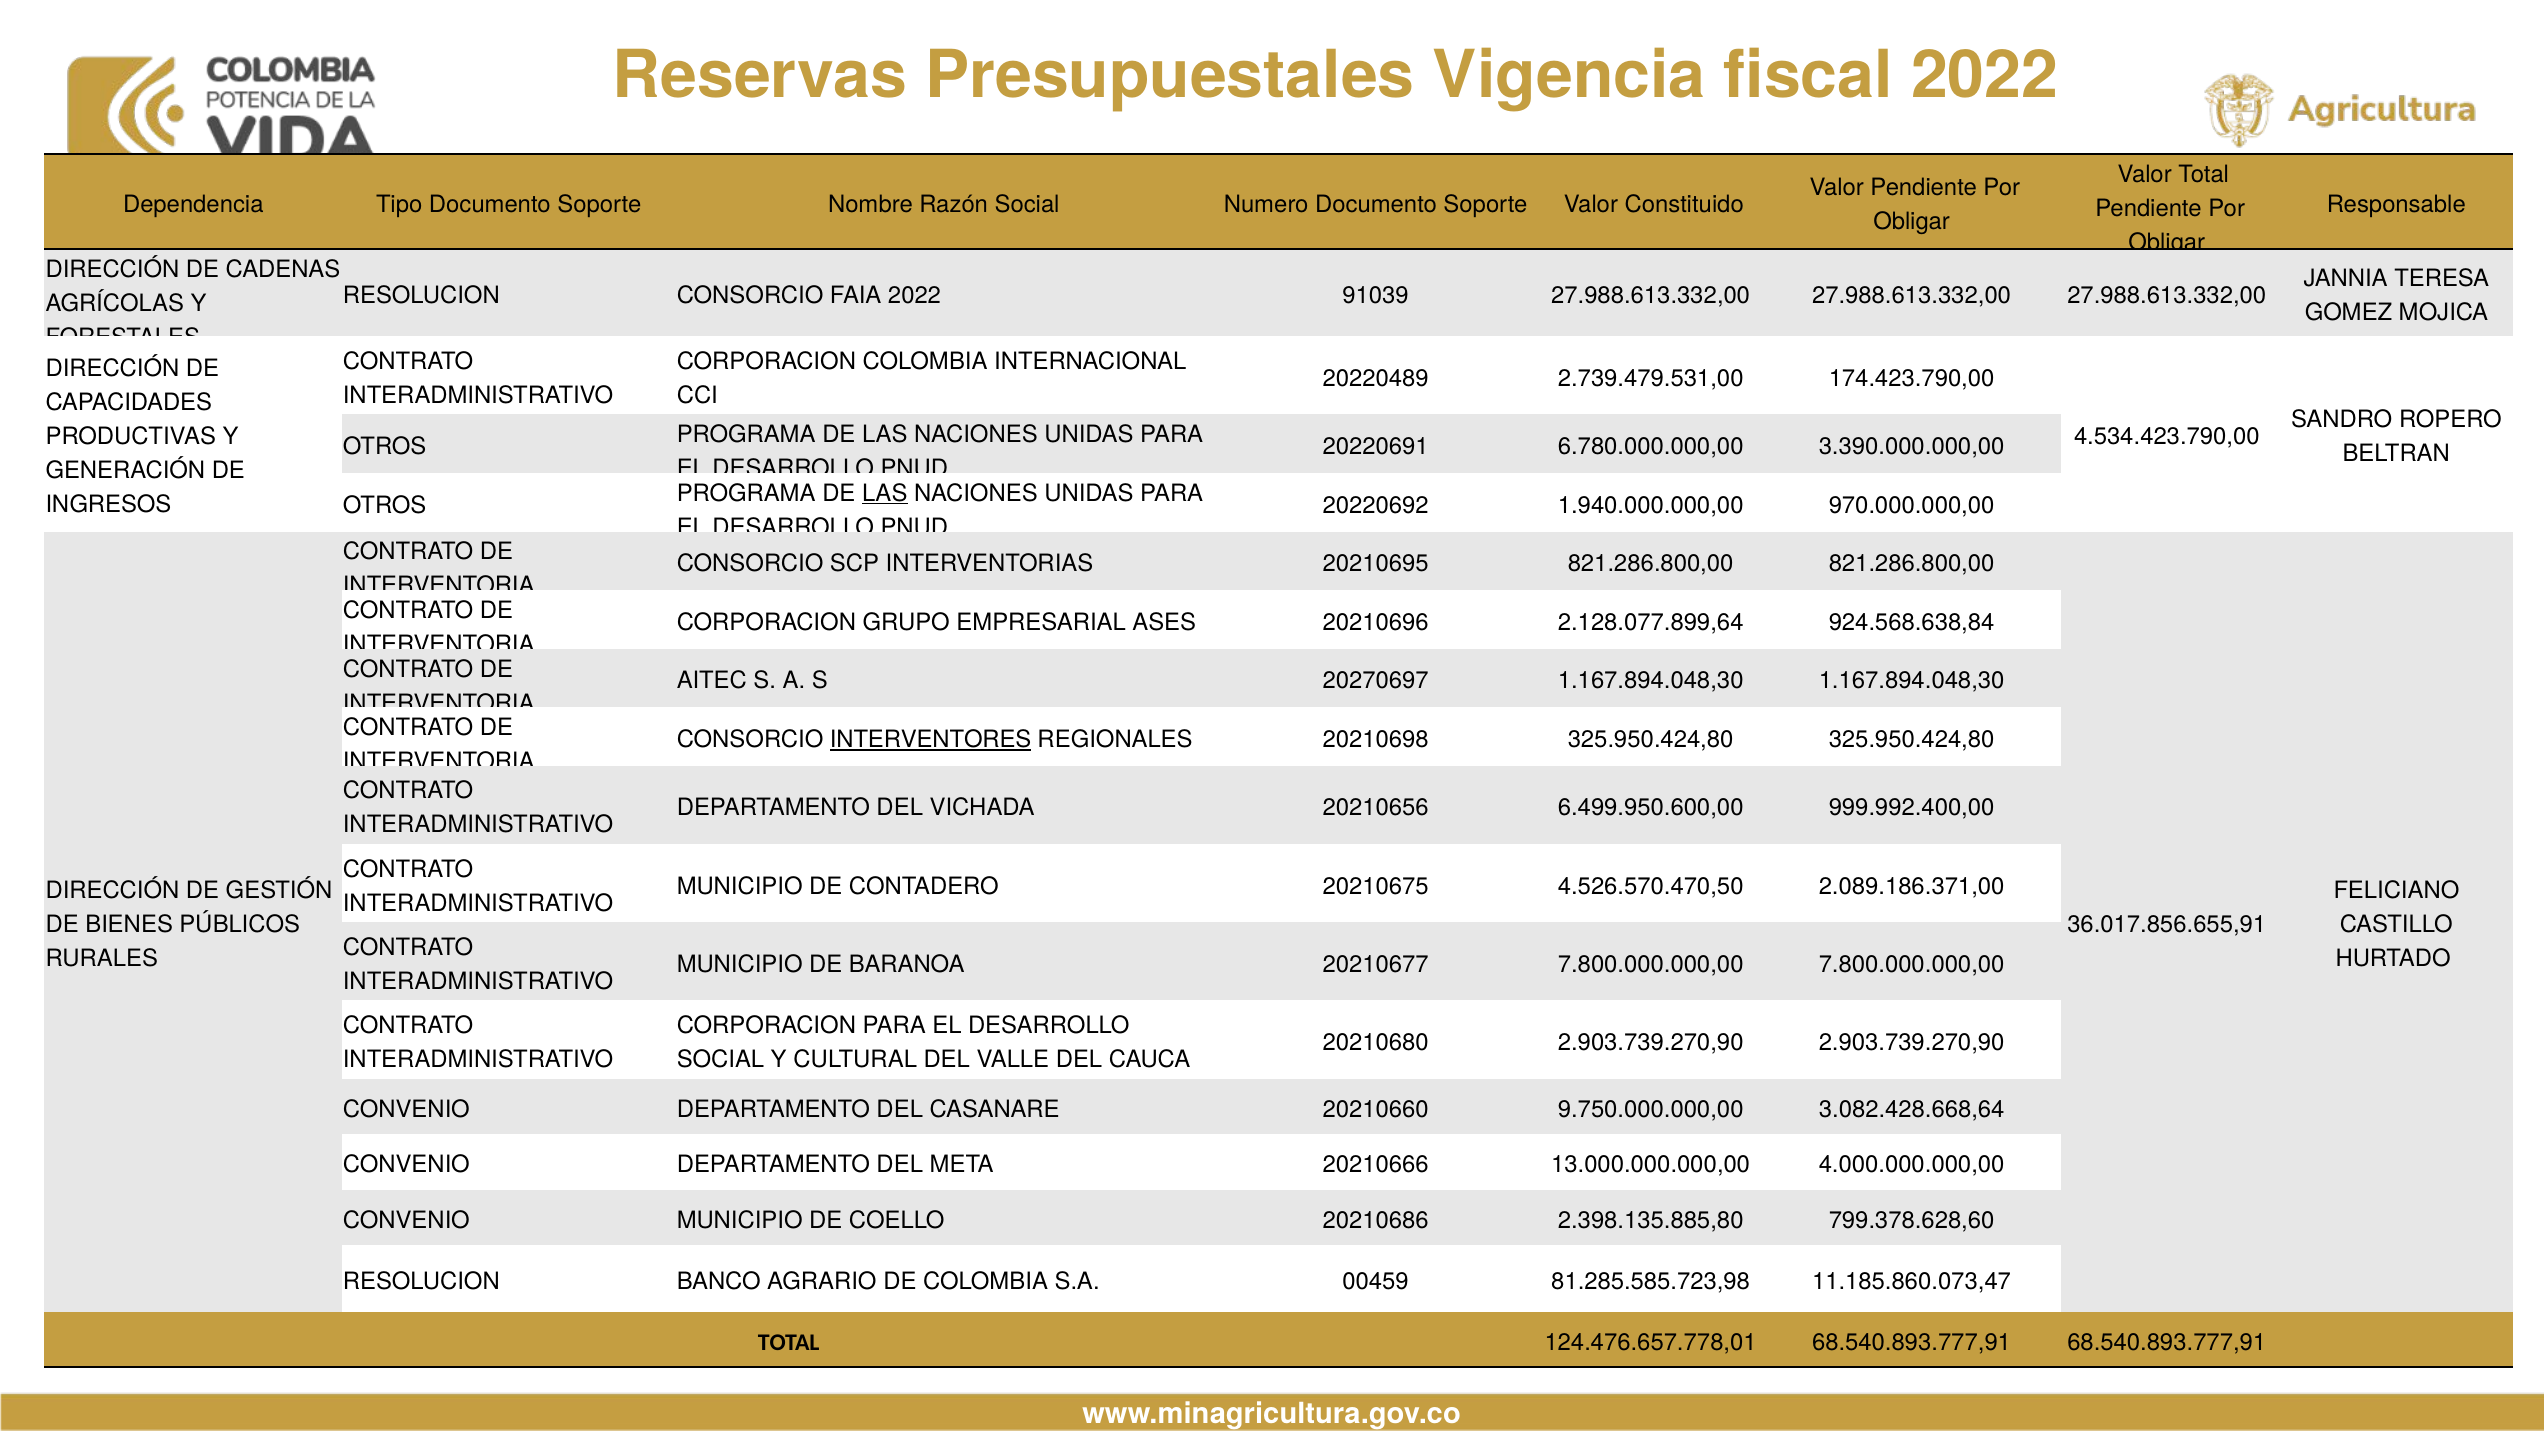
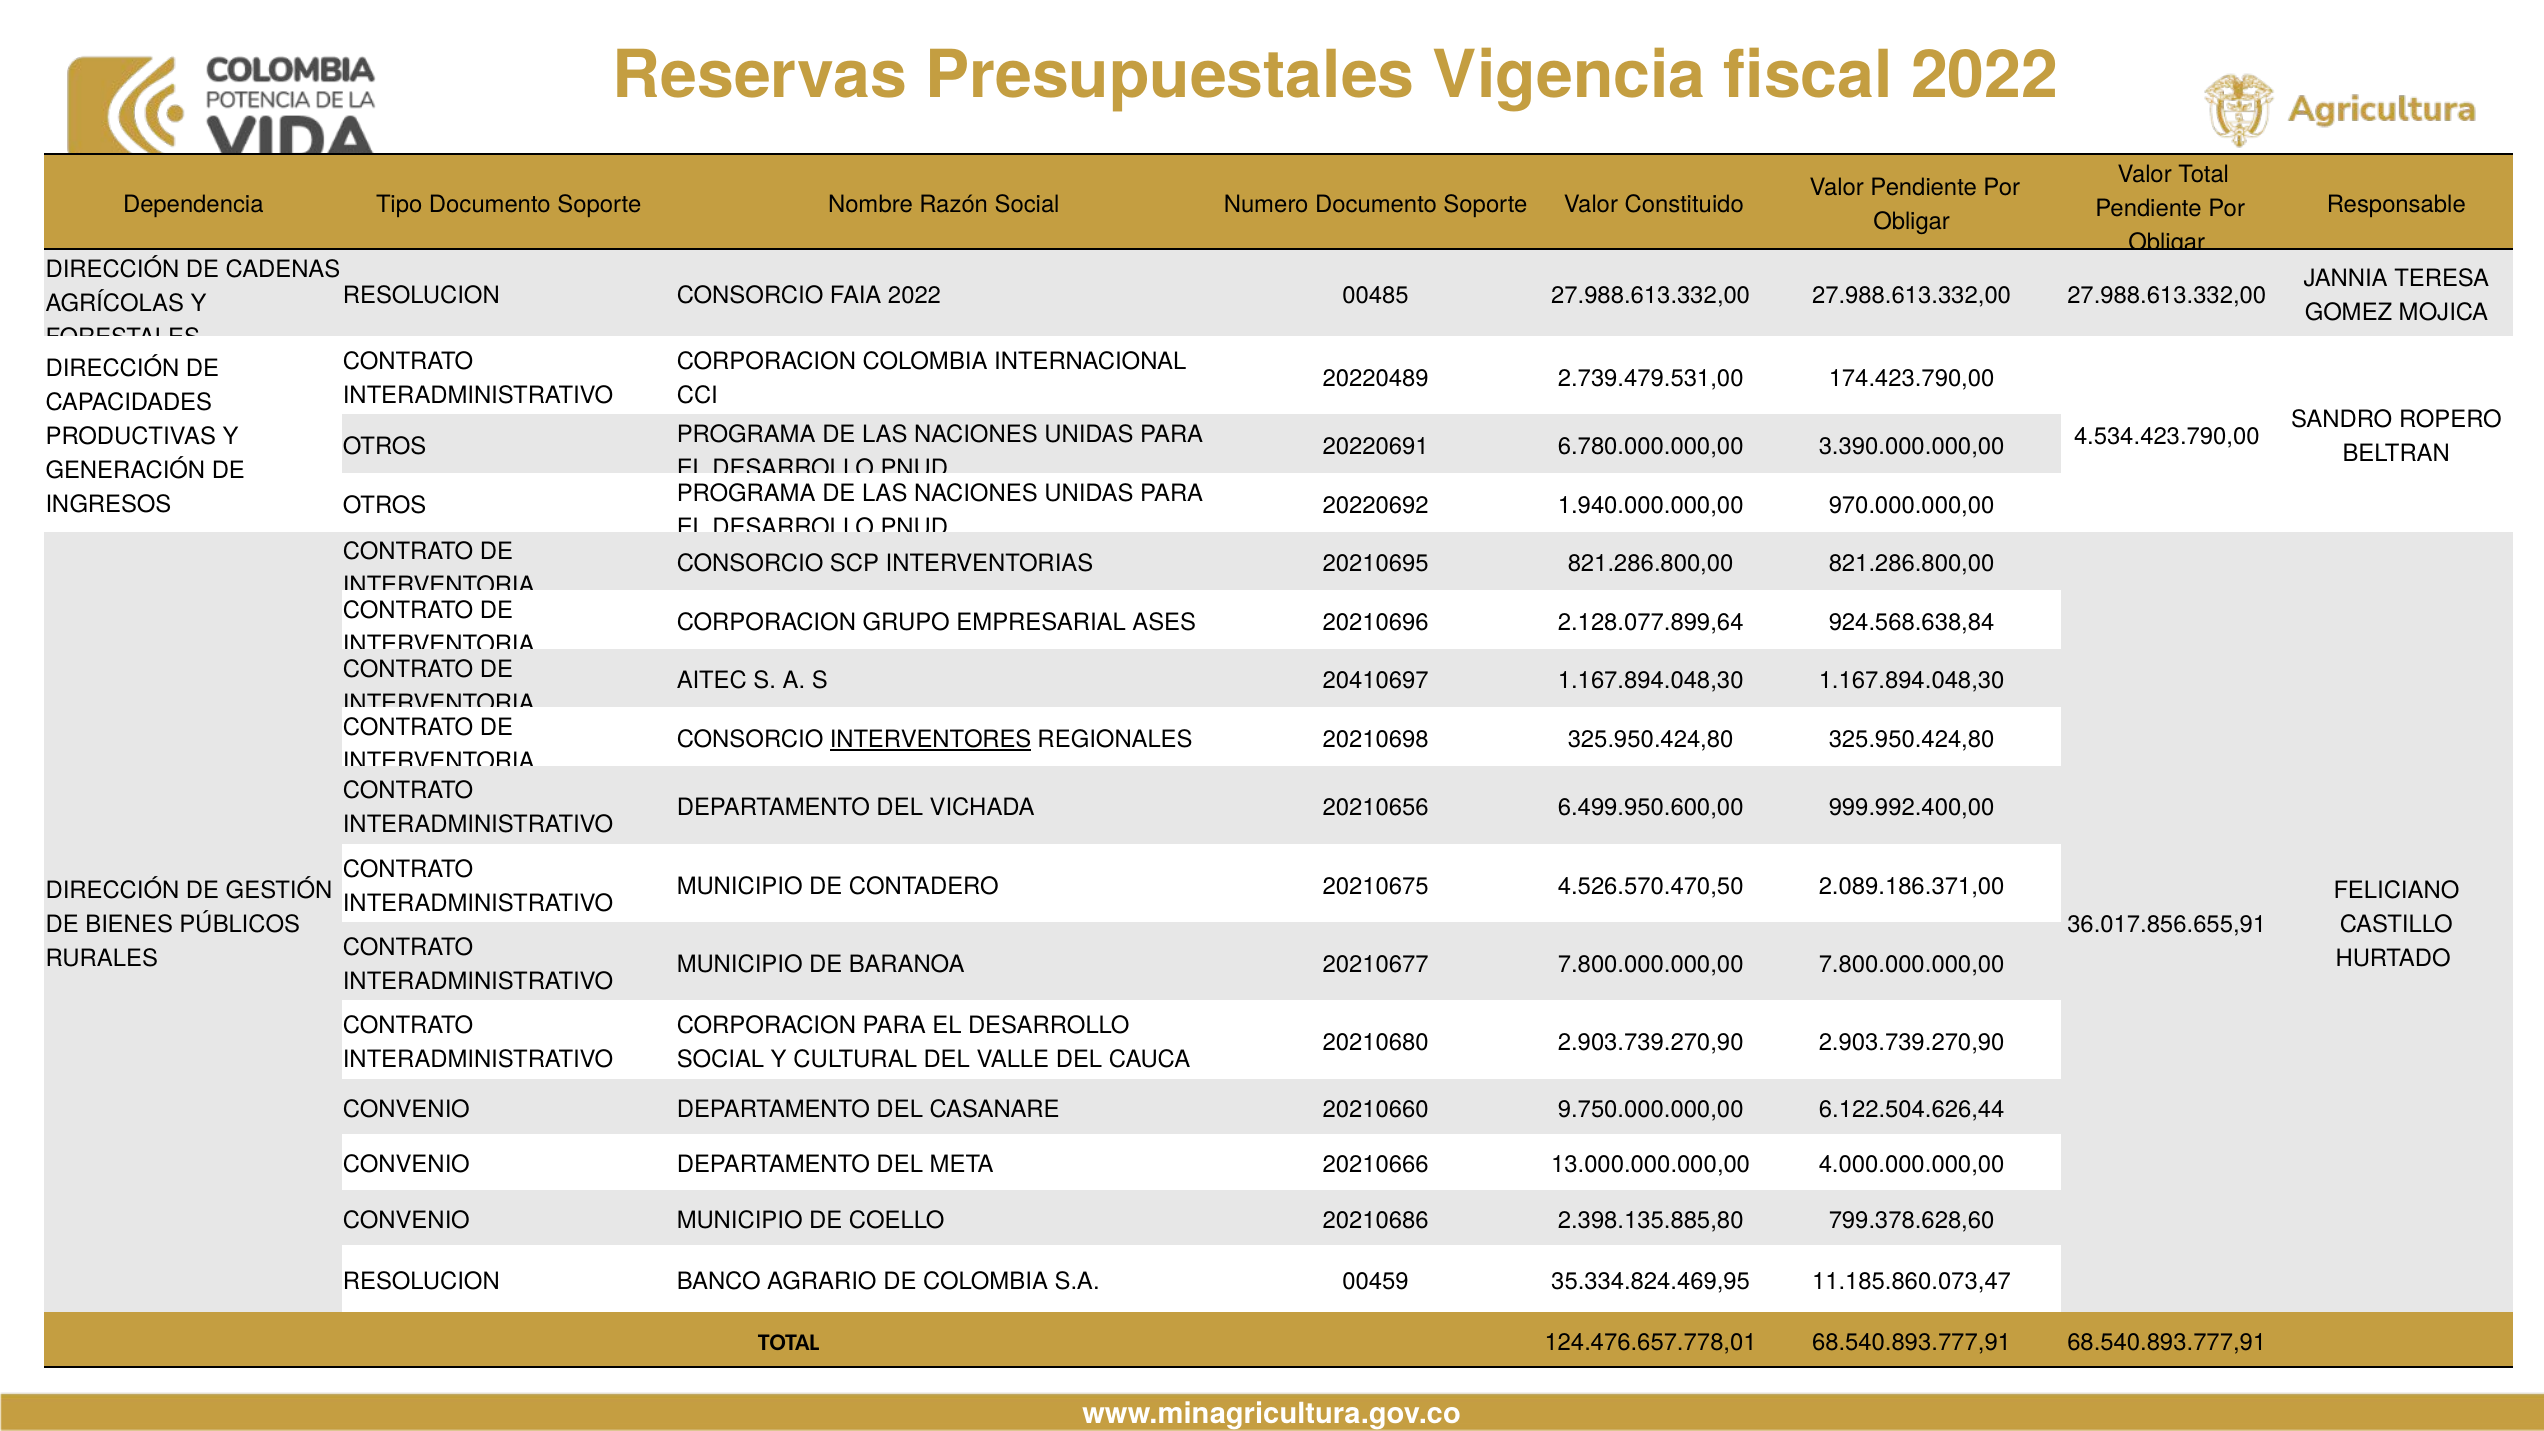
91039: 91039 -> 00485
LAS at (885, 493) underline: present -> none
20270697: 20270697 -> 20410697
3.082.428.668,64: 3.082.428.668,64 -> 6.122.504.626,44
81.285.585.723,98: 81.285.585.723,98 -> 35.334.824.469,95
